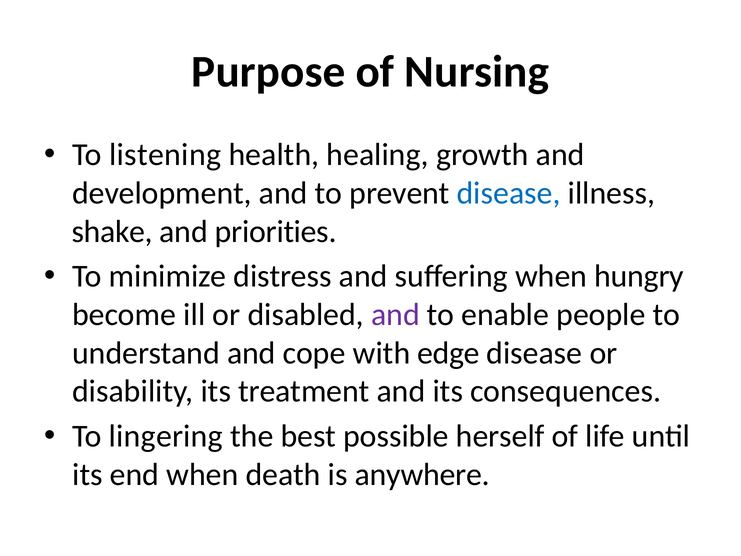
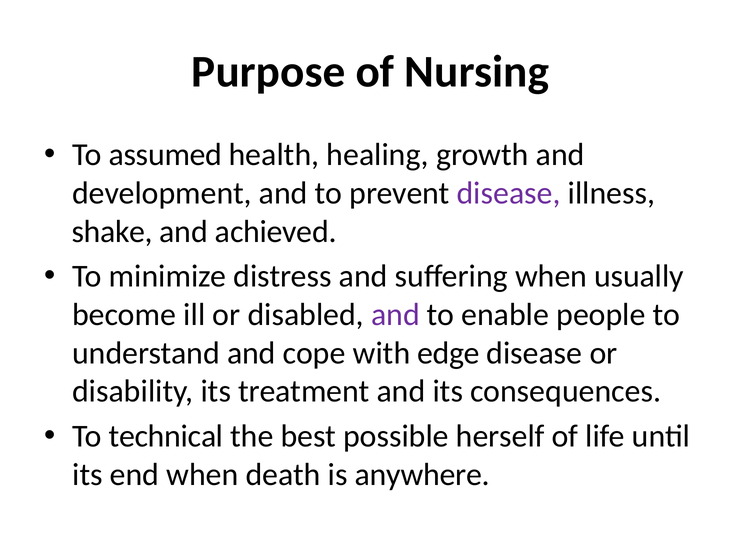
listening: listening -> assumed
disease at (509, 193) colour: blue -> purple
priorities: priorities -> achieved
hungry: hungry -> usually
lingering: lingering -> technical
